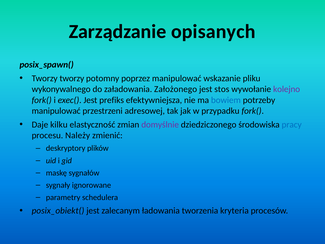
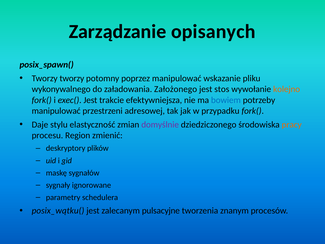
kolejno colour: purple -> orange
prefiks: prefiks -> trakcie
kilku: kilku -> stylu
pracy colour: blue -> orange
Należy: Należy -> Region
posix_obiekt(: posix_obiekt( -> posix_wątku(
ładowania: ładowania -> pulsacyjne
kryteria: kryteria -> znanym
